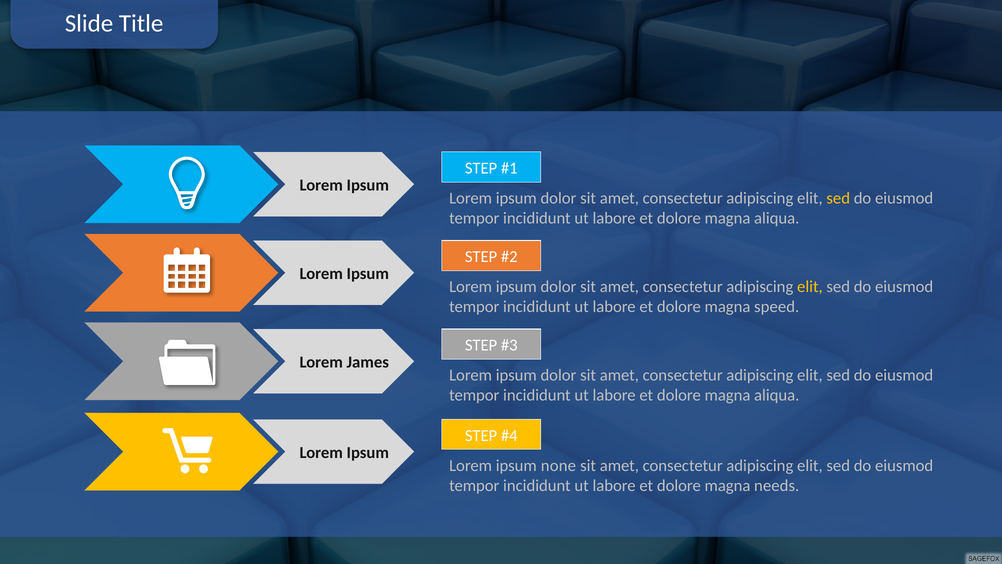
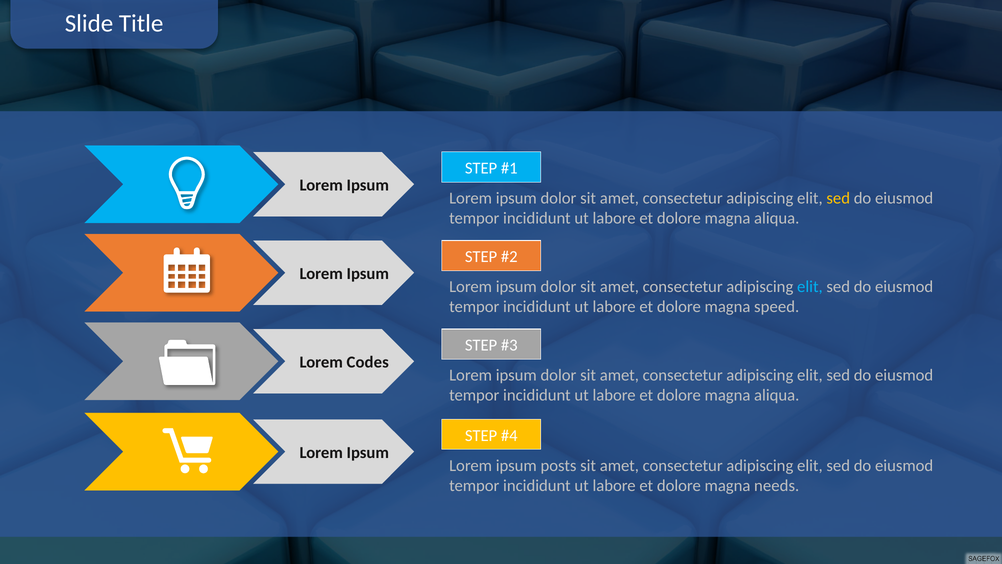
elit at (810, 287) colour: yellow -> light blue
James: James -> Codes
none: none -> posts
